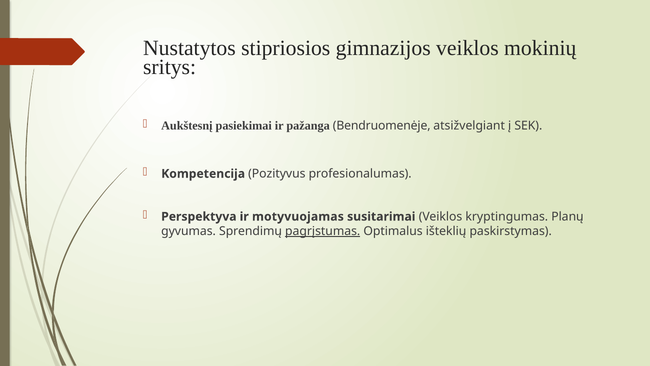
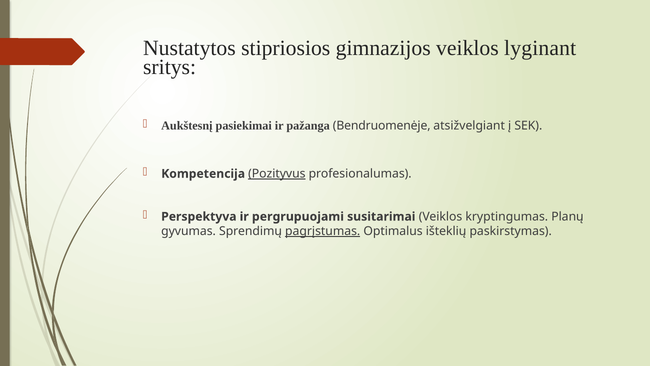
mokinių: mokinių -> lyginant
Pozityvus underline: none -> present
motyvuojamas: motyvuojamas -> pergrupuojami
